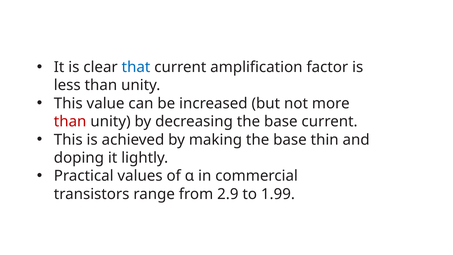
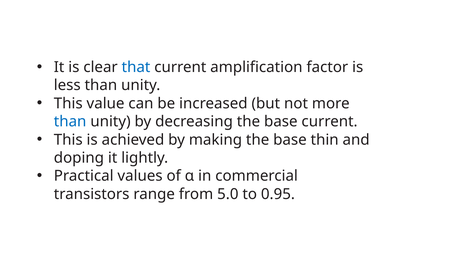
than at (70, 121) colour: red -> blue
2.9: 2.9 -> 5.0
1.99: 1.99 -> 0.95
